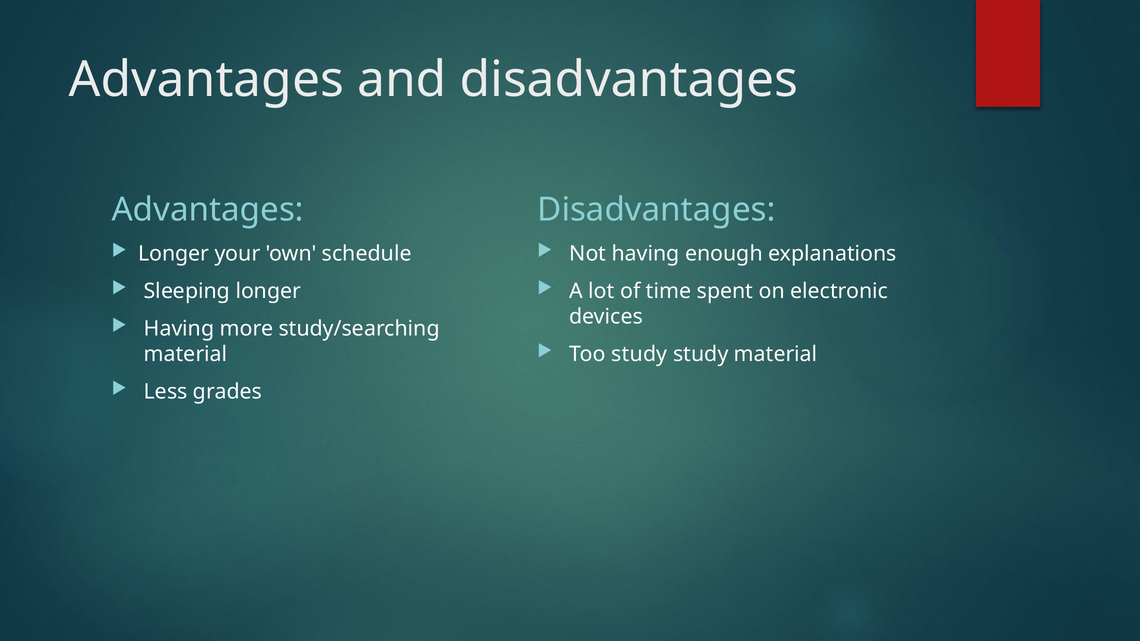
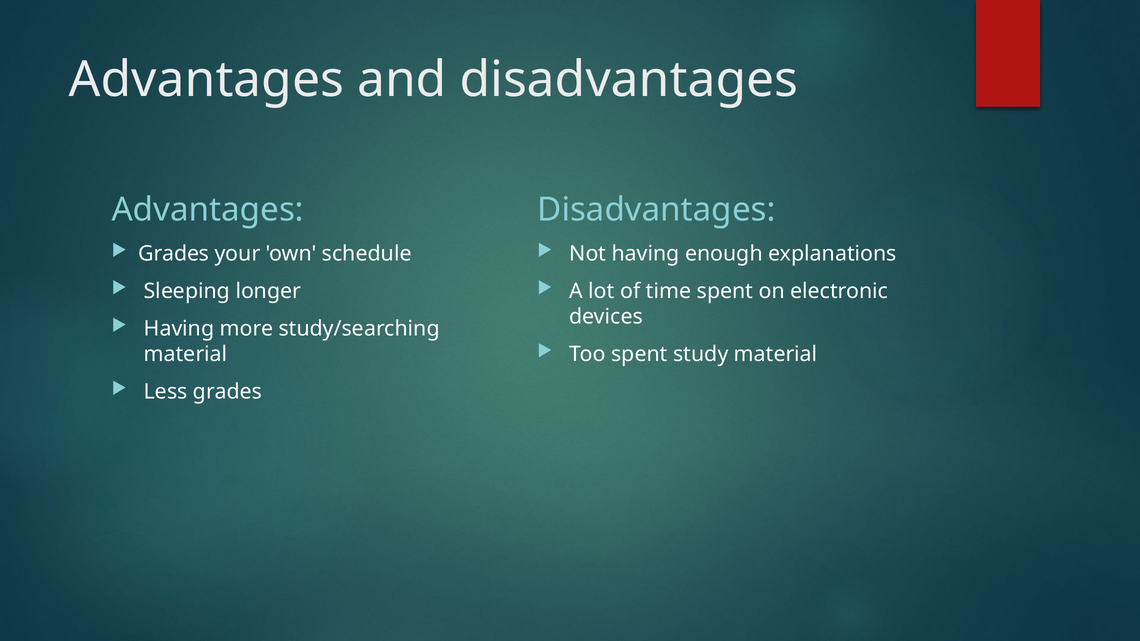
Longer at (174, 254): Longer -> Grades
Too study: study -> spent
